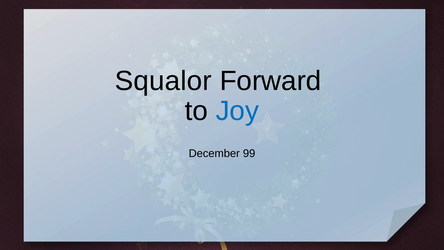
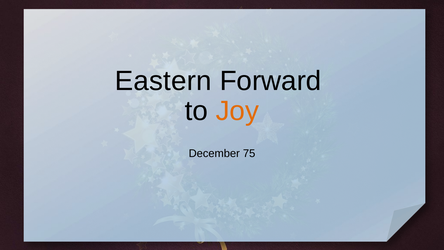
Squalor: Squalor -> Eastern
Joy colour: blue -> orange
99: 99 -> 75
